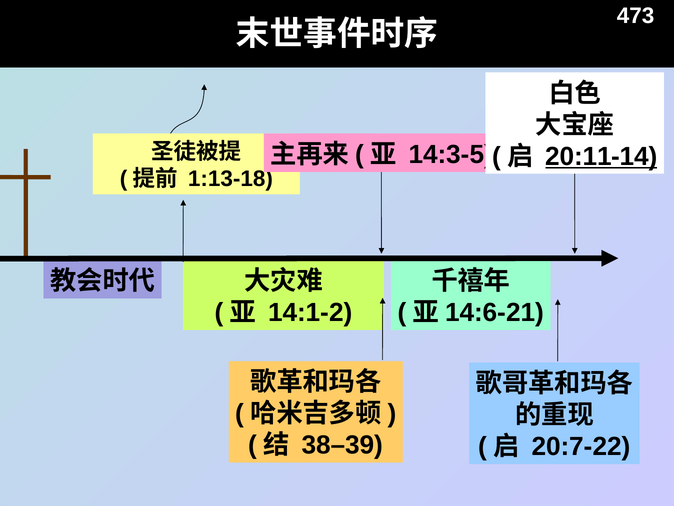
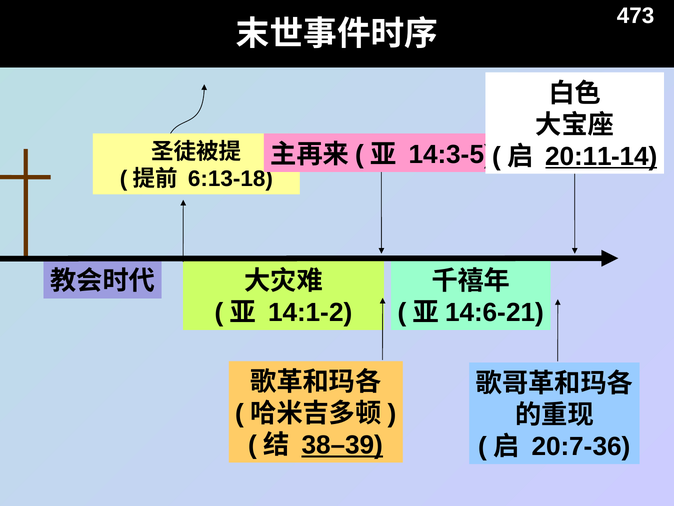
1:13-18: 1:13-18 -> 6:13-18
38–39 underline: none -> present
20:7-22: 20:7-22 -> 20:7-36
